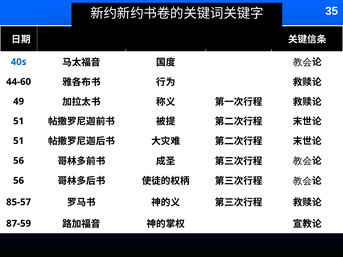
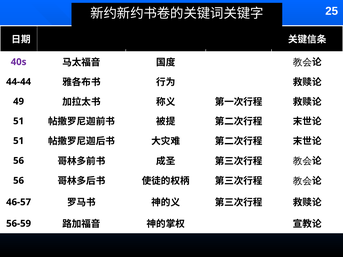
35: 35 -> 25
40s colour: blue -> purple
44-60: 44-60 -> 44-44
85-57: 85-57 -> 46-57
87-59: 87-59 -> 56-59
